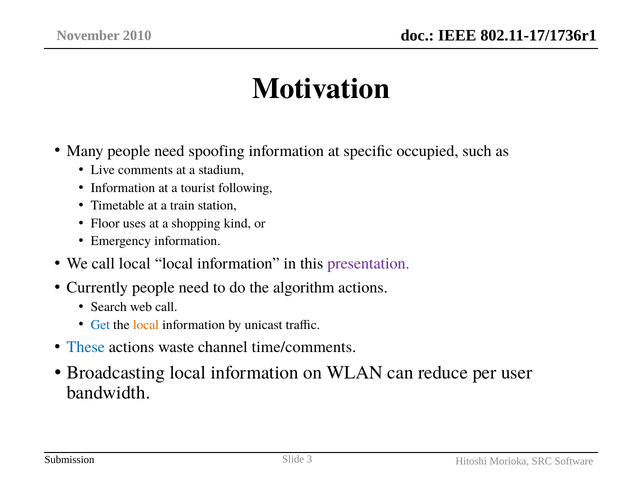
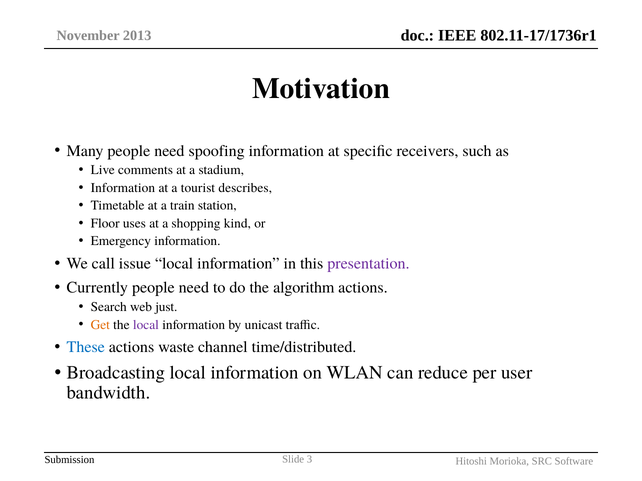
2010: 2010 -> 2013
occupied: occupied -> receivers
following: following -> describes
call local: local -> issue
web call: call -> just
Get colour: blue -> orange
local at (146, 325) colour: orange -> purple
time/comments: time/comments -> time/distributed
